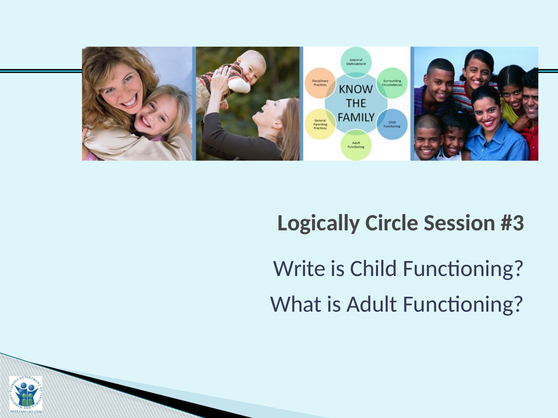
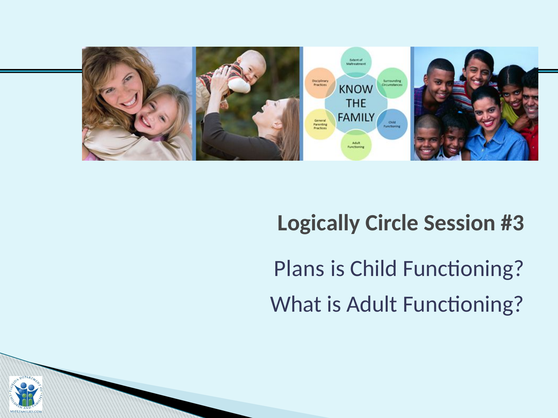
Write: Write -> Plans
